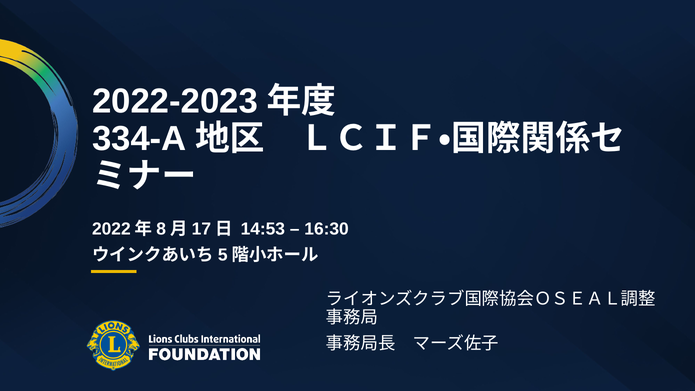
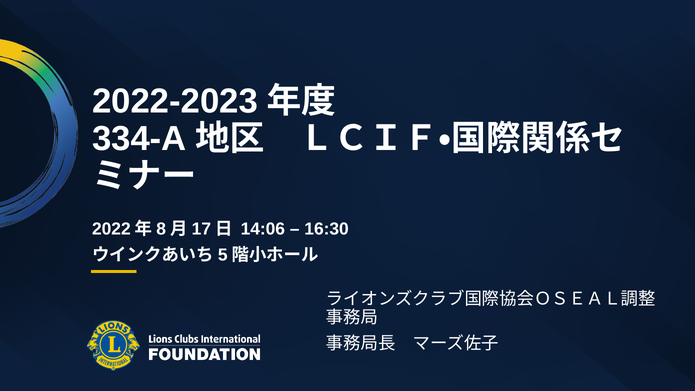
14:53: 14:53 -> 14:06
